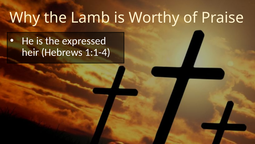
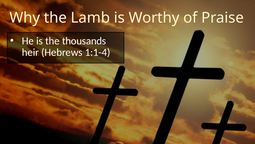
expressed: expressed -> thousands
